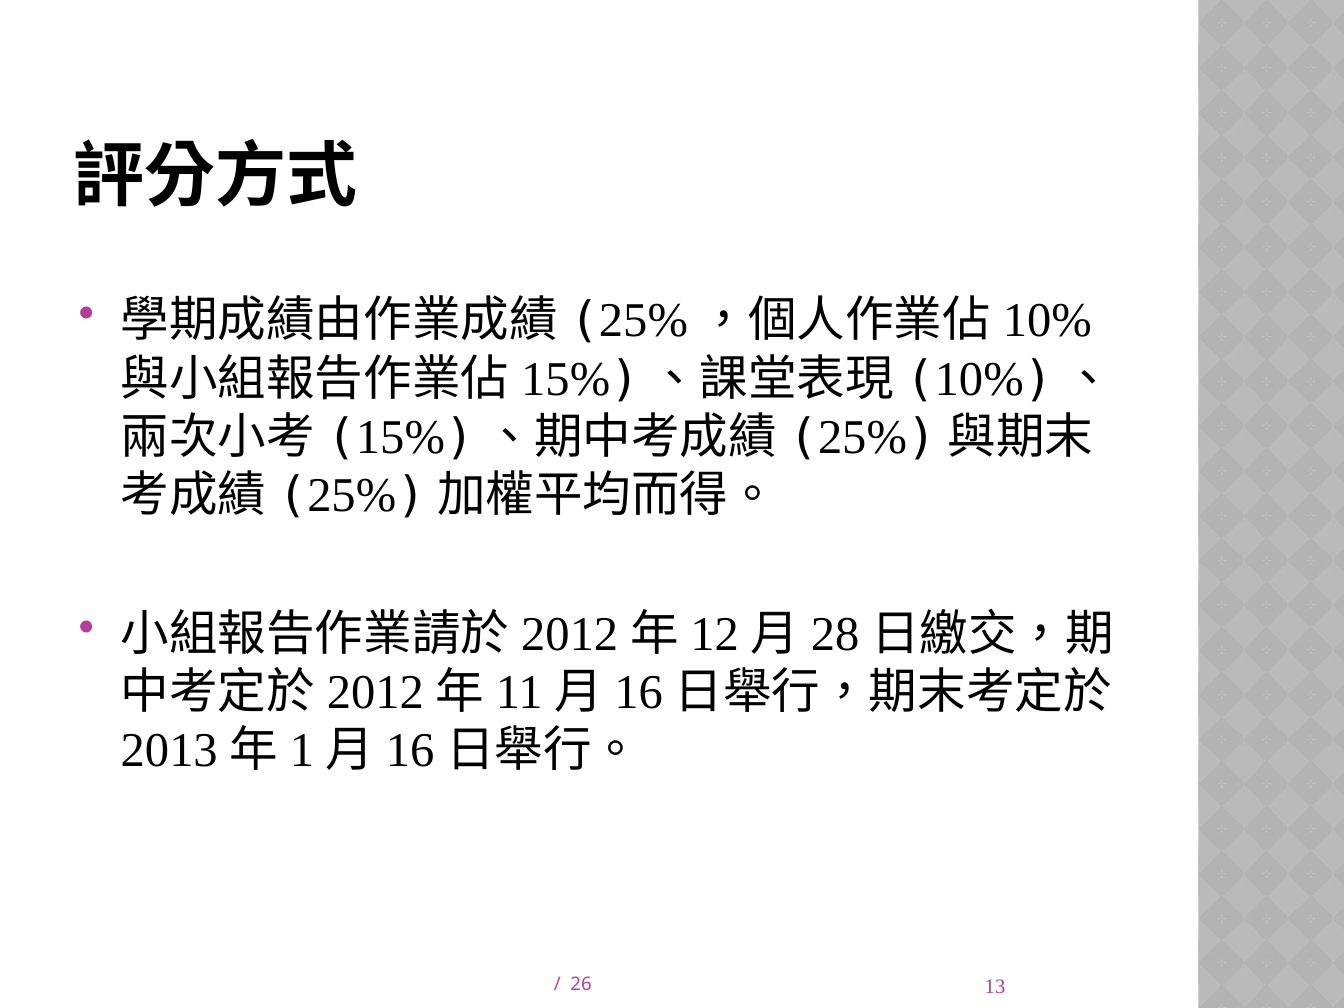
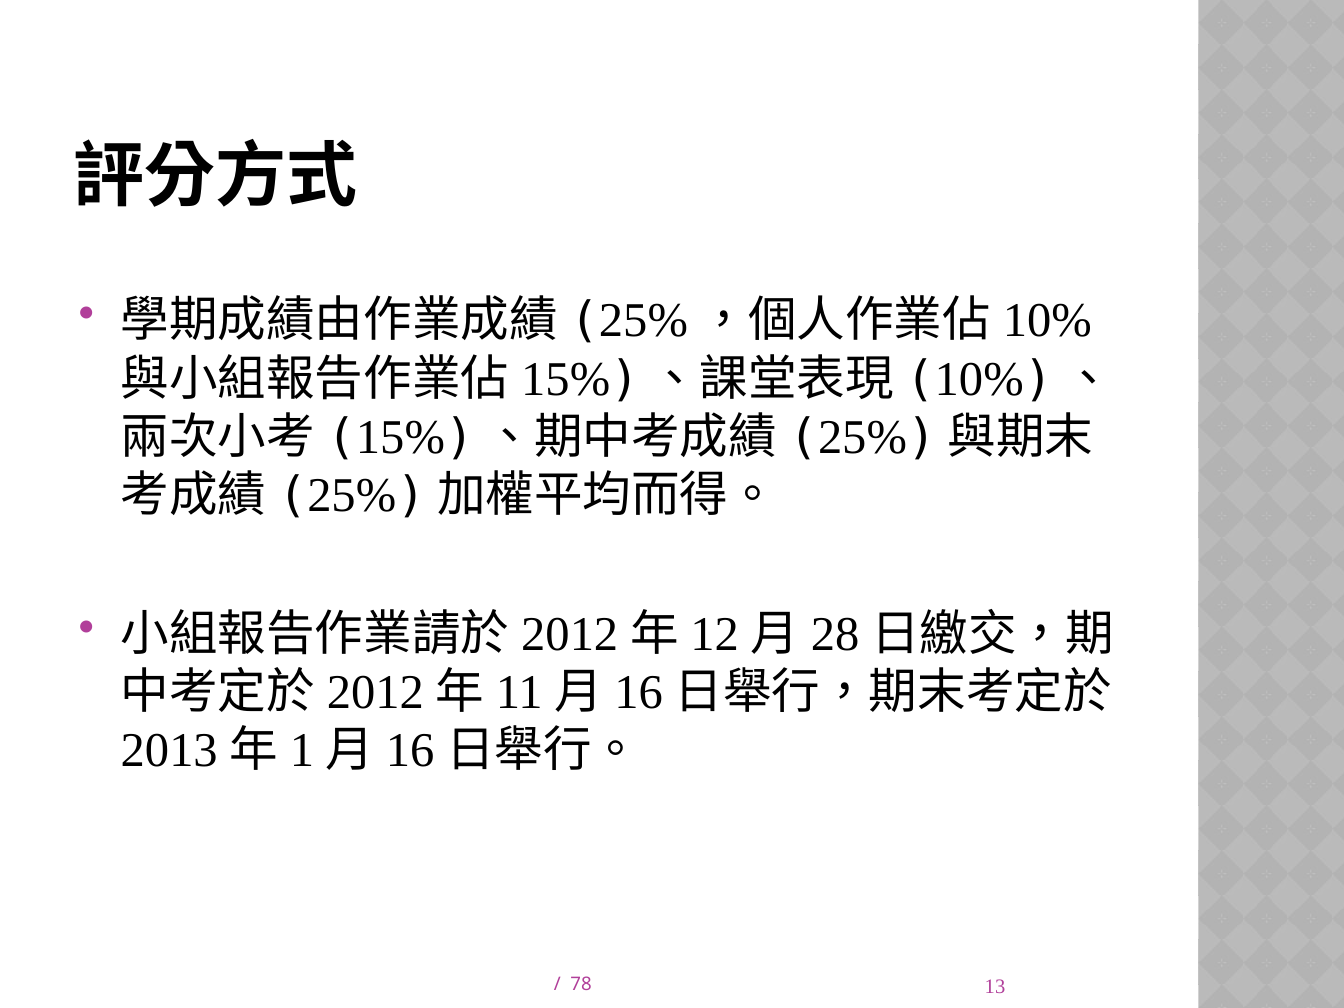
26: 26 -> 78
